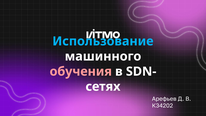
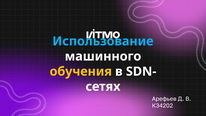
обучения colour: pink -> yellow
